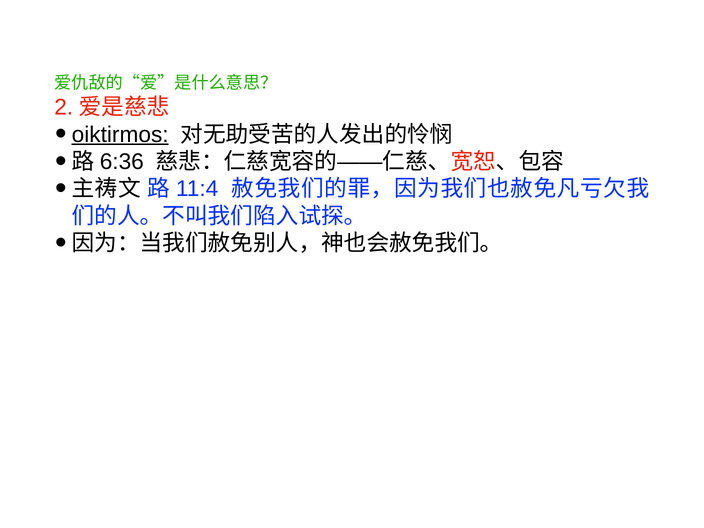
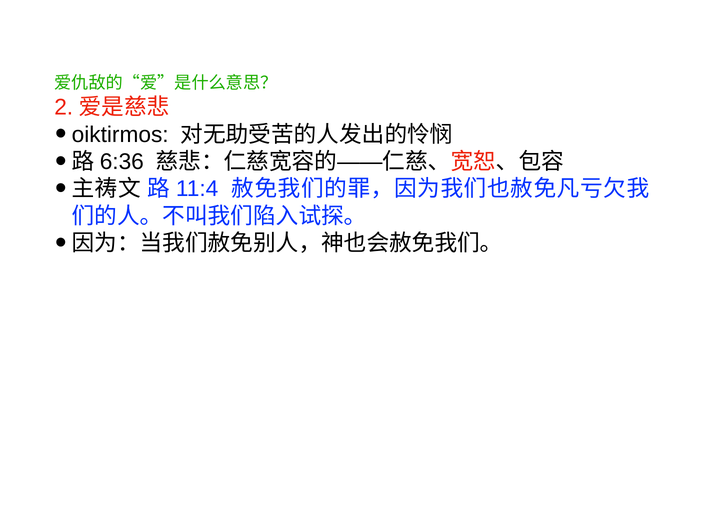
oiktirmos underline: present -> none
